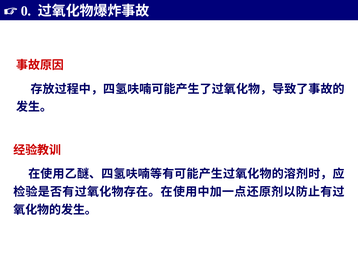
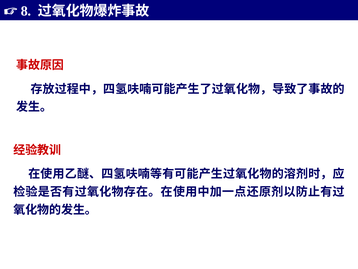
0: 0 -> 8
